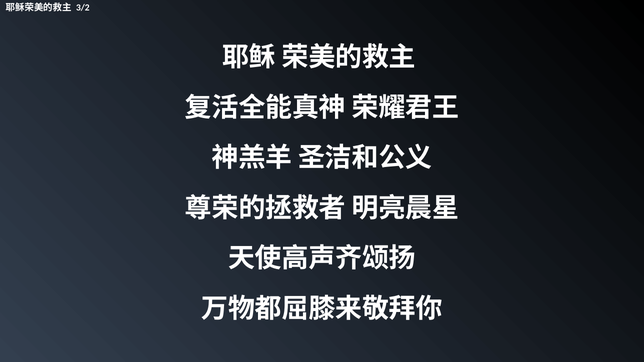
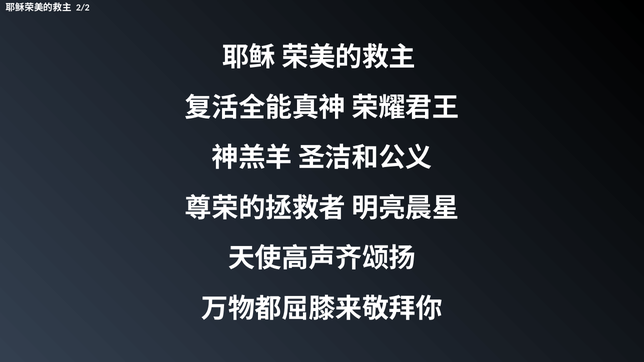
3/2: 3/2 -> 2/2
